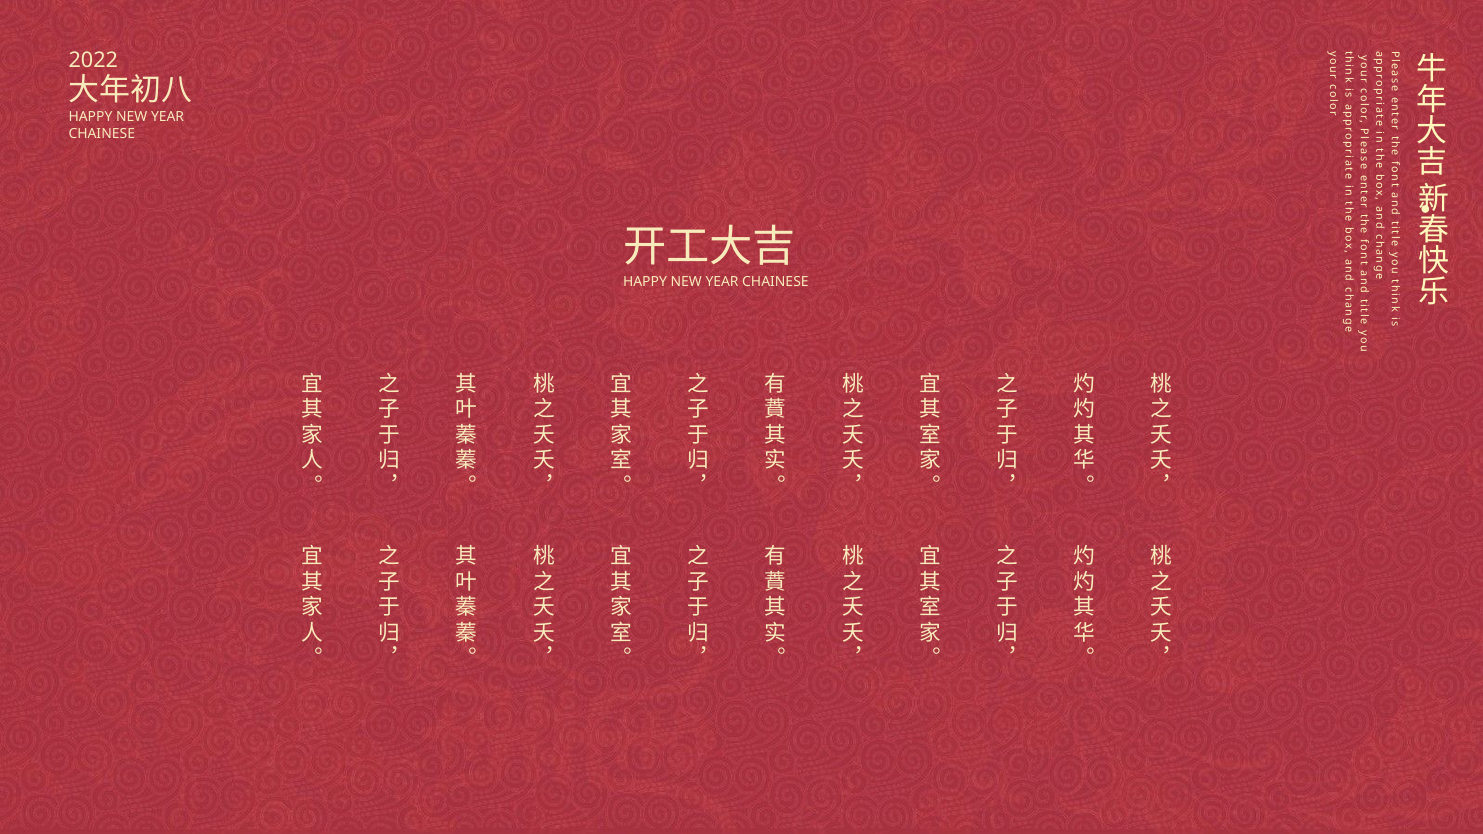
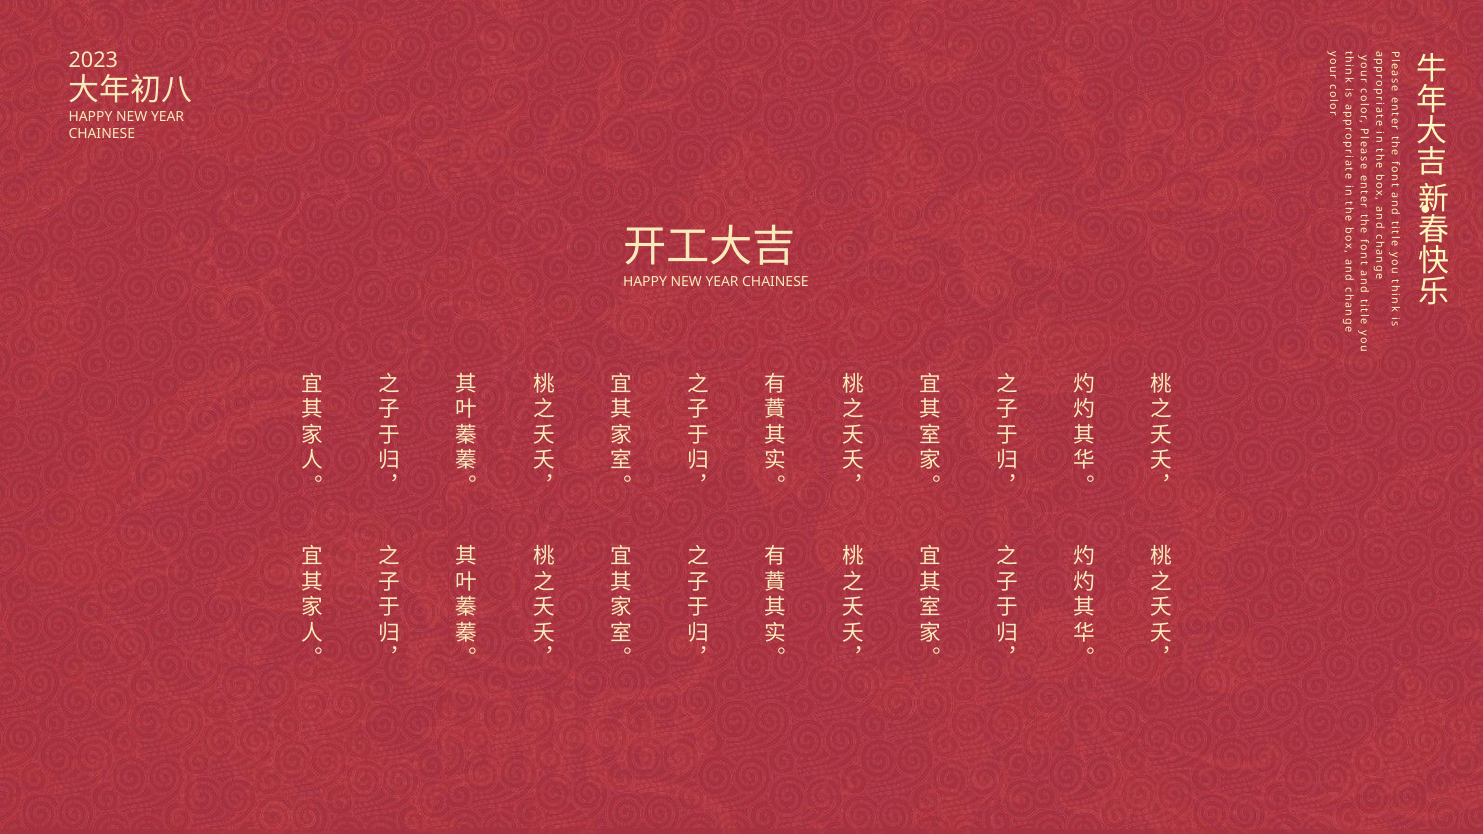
2022: 2022 -> 2023
